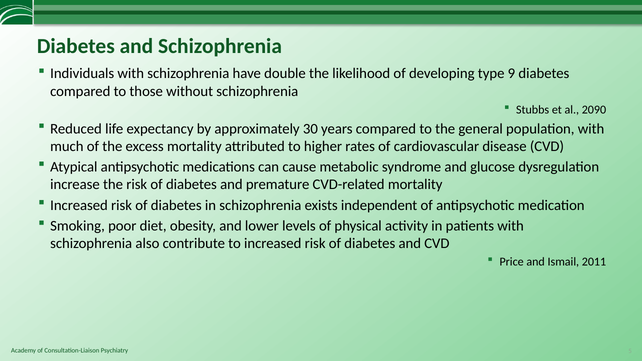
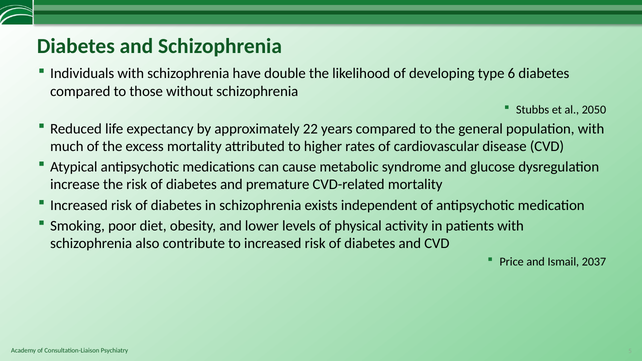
9: 9 -> 6
2090: 2090 -> 2050
30: 30 -> 22
2011: 2011 -> 2037
